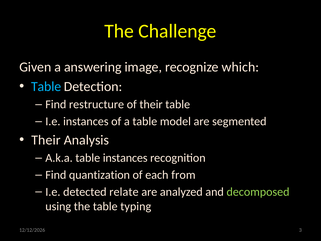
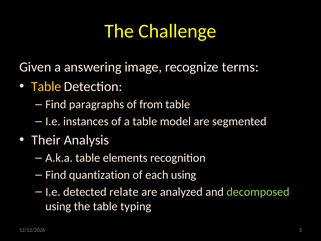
which: which -> terms
Table at (46, 86) colour: light blue -> yellow
restructure: restructure -> paragraphs
of their: their -> from
table instances: instances -> elements
each from: from -> using
